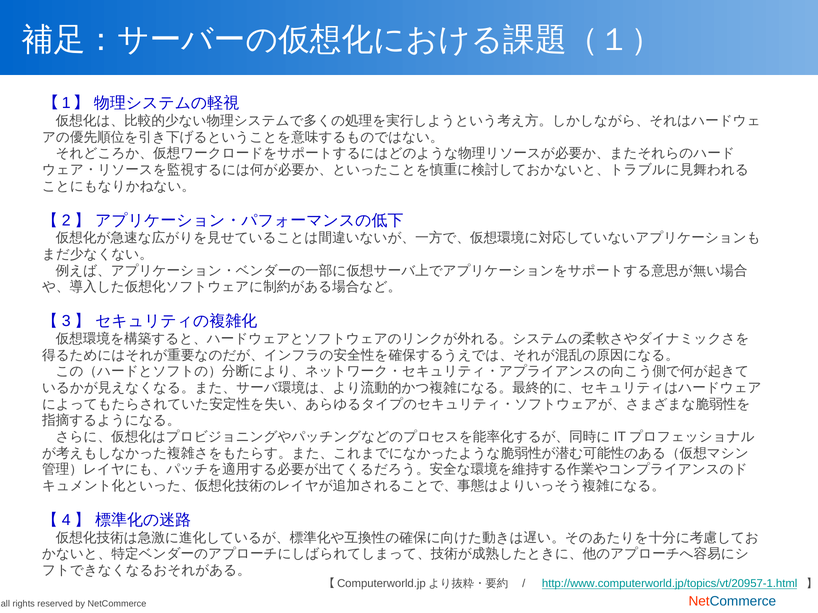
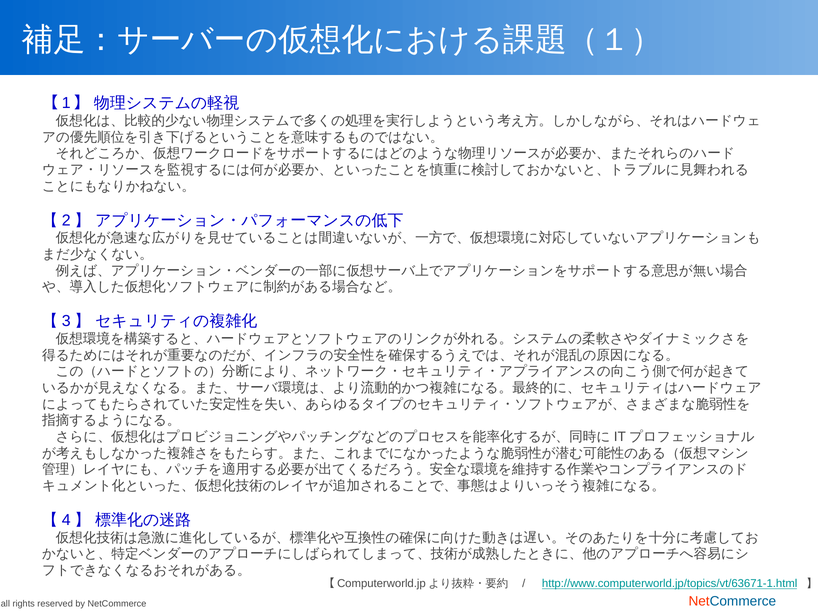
http://www.computerworld.jp/topics/vt/20957-1.html: http://www.computerworld.jp/topics/vt/20957-1.html -> http://www.computerworld.jp/topics/vt/63671-1.html
